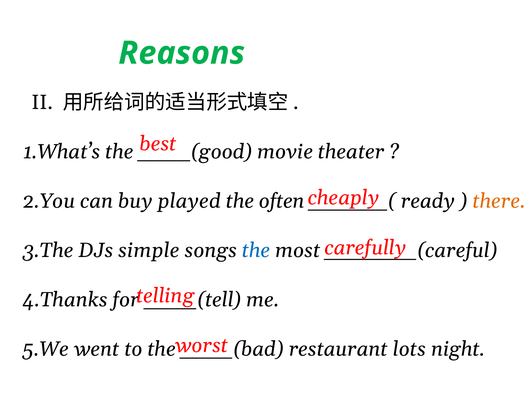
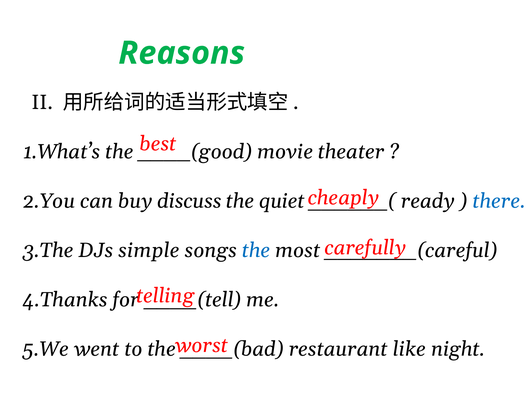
played: played -> discuss
often: often -> quiet
there colour: orange -> blue
lots: lots -> like
